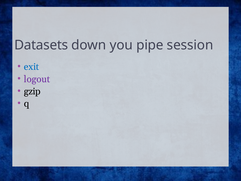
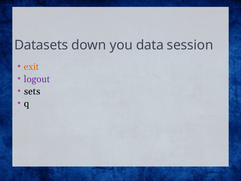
pipe: pipe -> data
exit colour: blue -> orange
gzip: gzip -> sets
